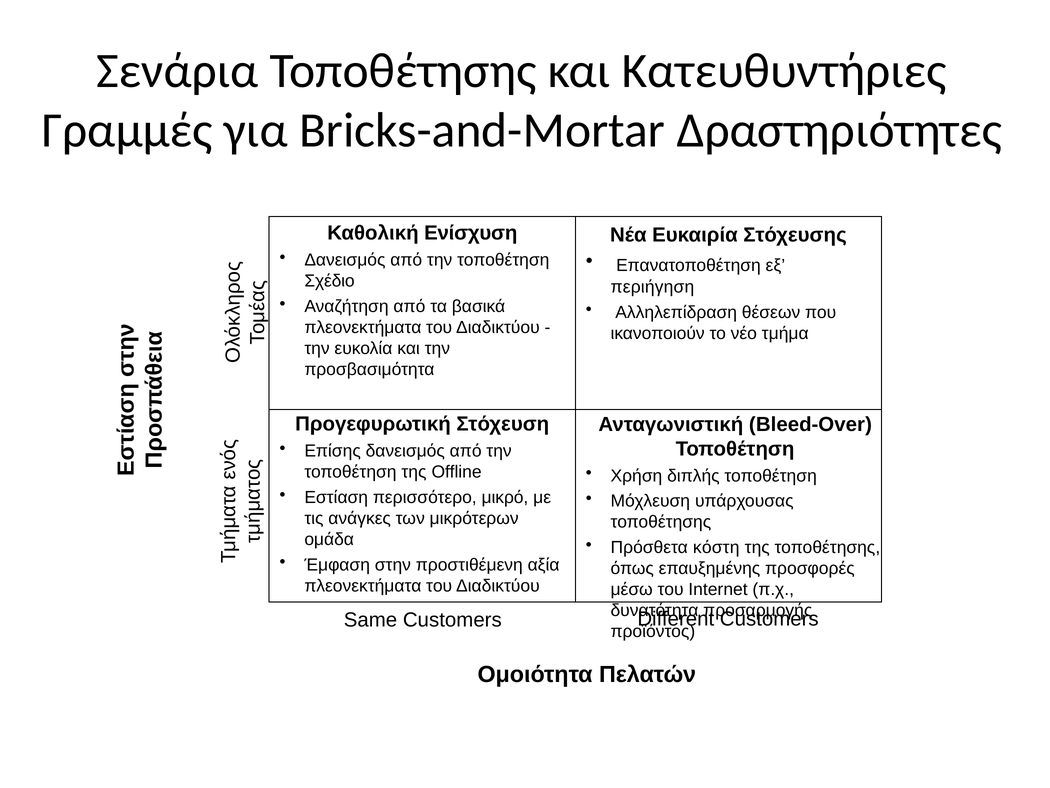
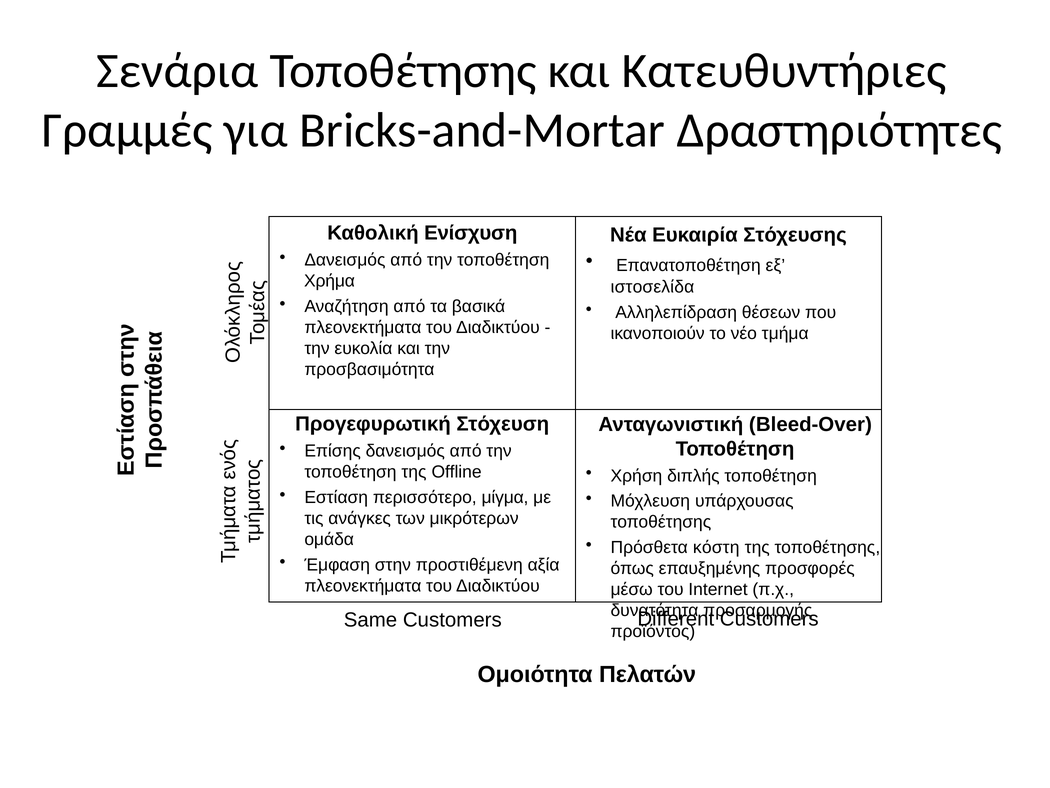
Σχέδιο: Σχέδιο -> Χρήμα
περιήγηση: περιήγηση -> ιστοσελίδα
μικρό: μικρό -> μίγμα
